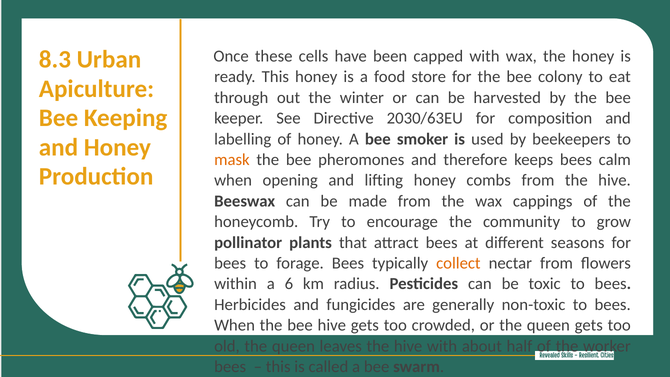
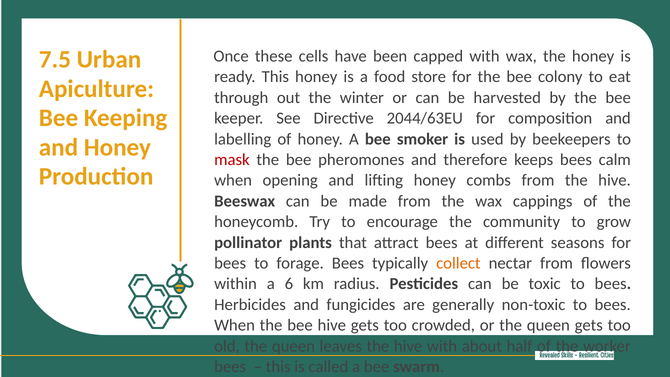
8.3: 8.3 -> 7.5
2030/63EU: 2030/63EU -> 2044/63EU
mask colour: orange -> red
